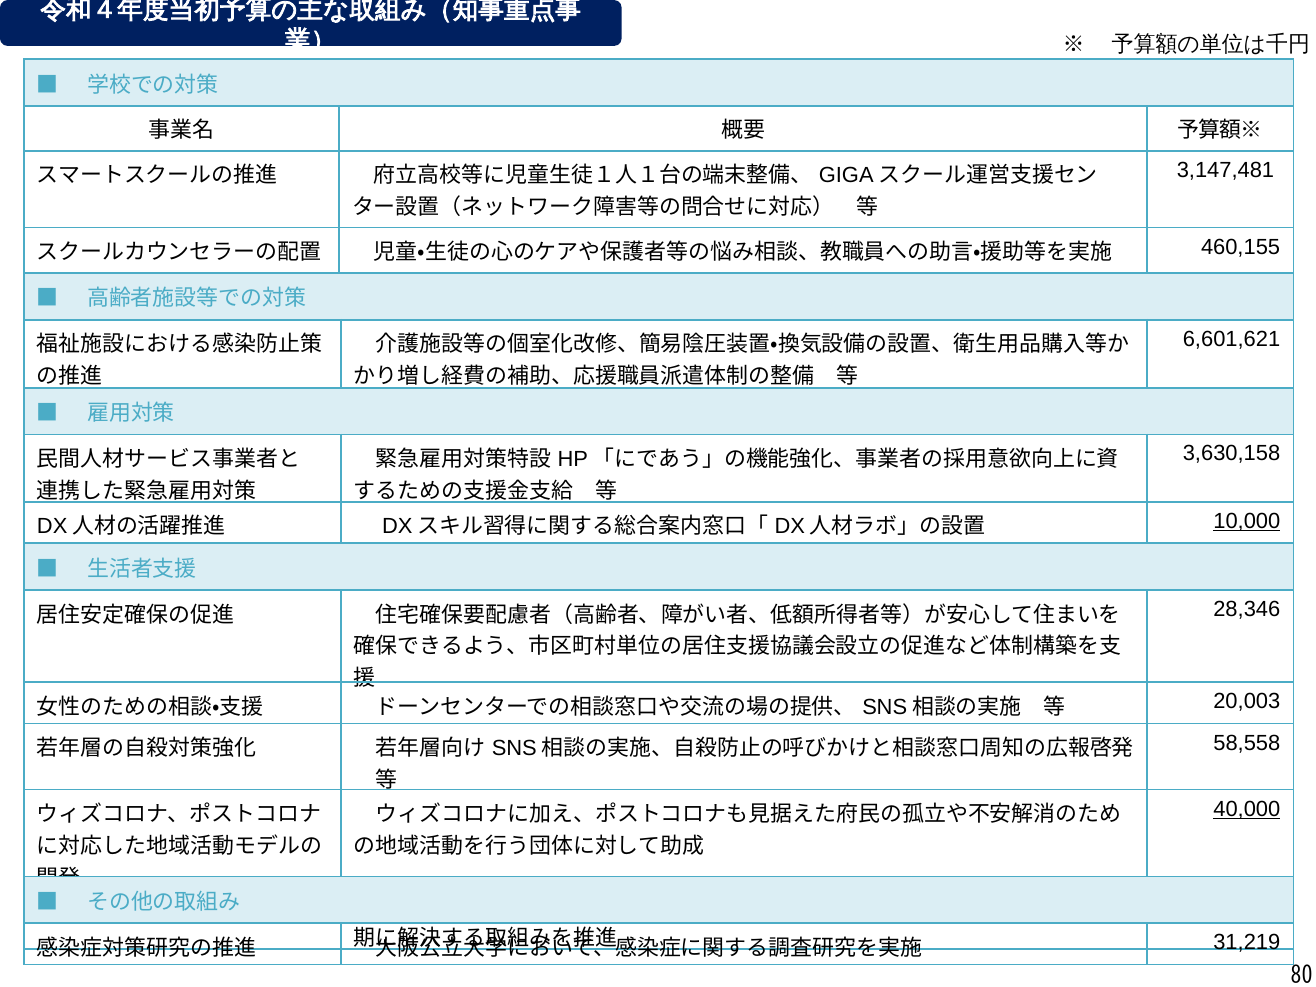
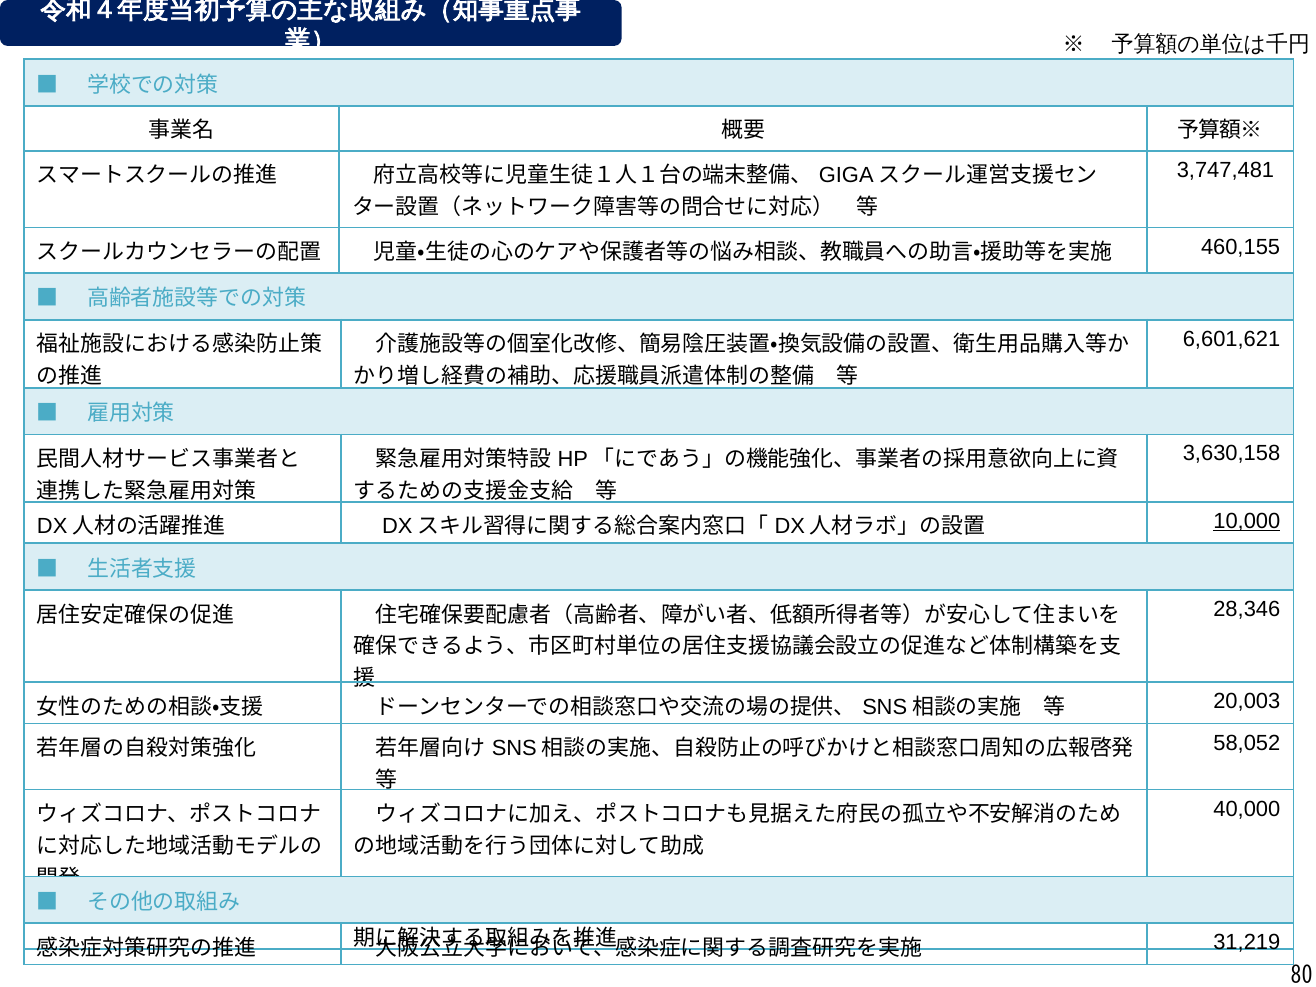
3,147,481: 3,147,481 -> 3,747,481
58,558: 58,558 -> 58,052
40,000 underline: present -> none
